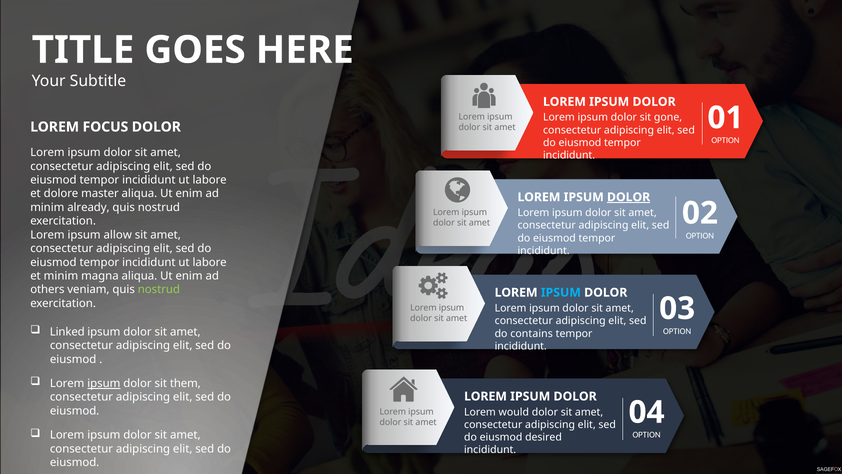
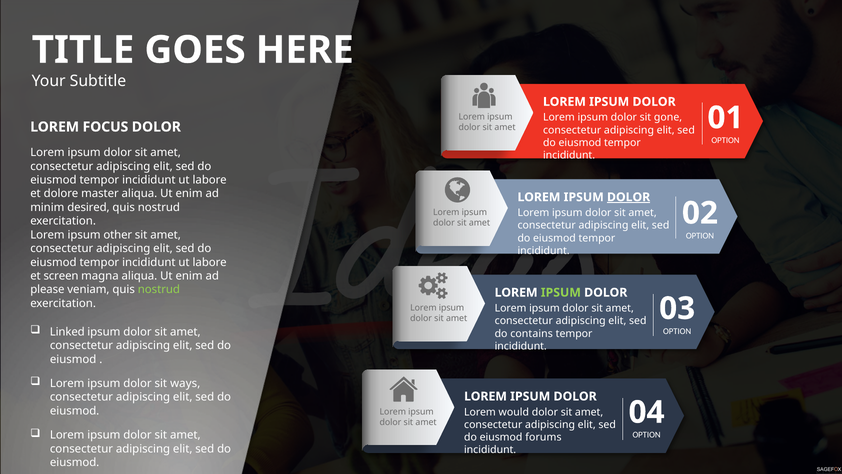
already: already -> desired
allow: allow -> other
et minim: minim -> screen
others: others -> please
IPSUM at (561, 292) colour: light blue -> light green
ipsum at (104, 383) underline: present -> none
them: them -> ways
desired: desired -> forums
